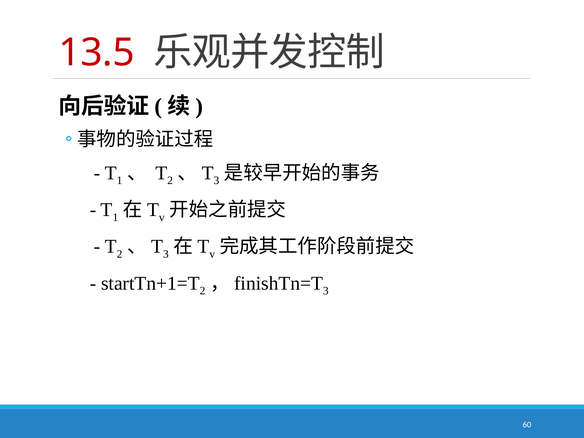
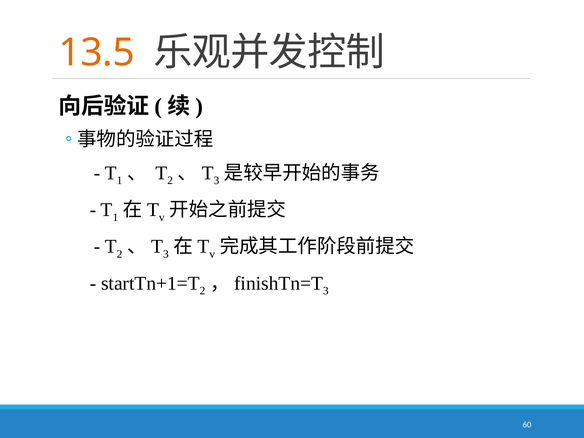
13.5 colour: red -> orange
